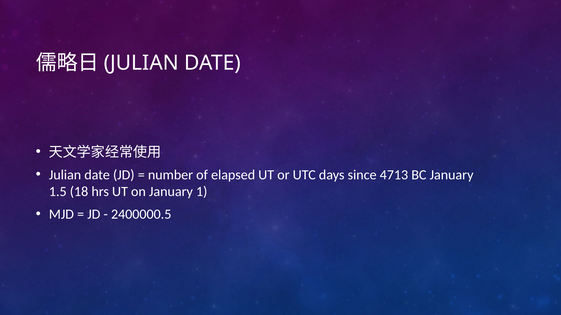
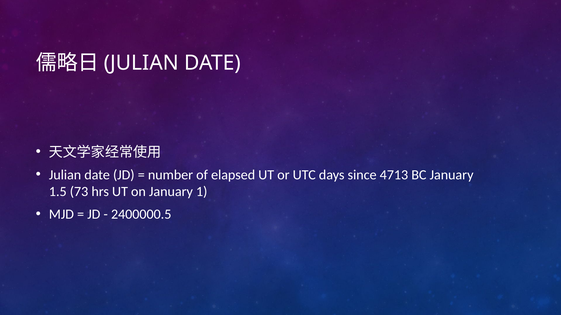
18: 18 -> 73
